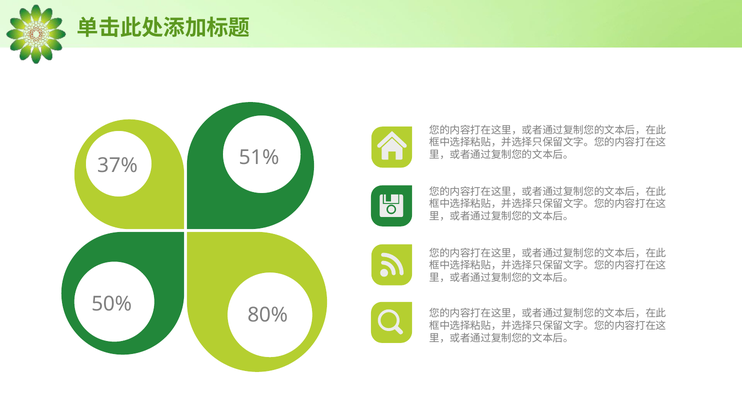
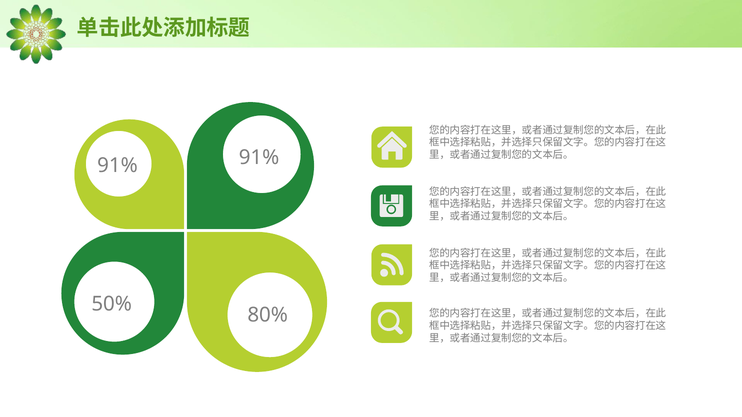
51% at (259, 157): 51% -> 91%
37% at (117, 166): 37% -> 91%
